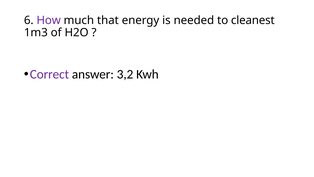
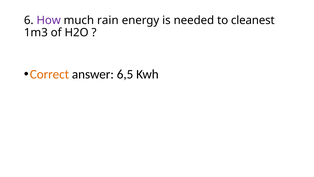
that: that -> rain
Correct colour: purple -> orange
3,2: 3,2 -> 6,5
